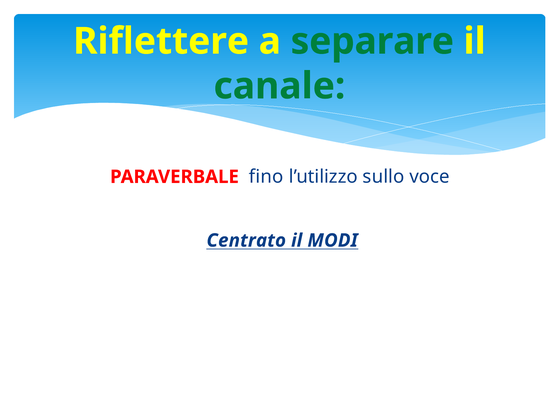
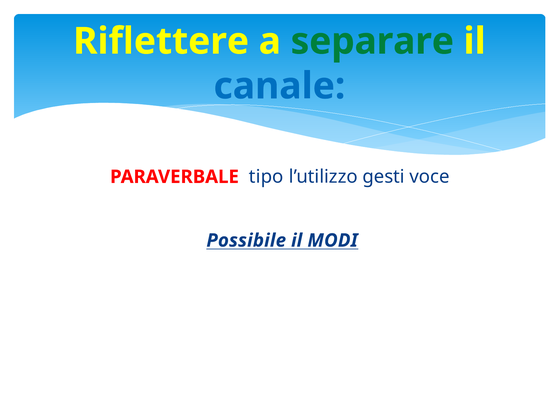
canale colour: green -> blue
fino: fino -> tipo
sullo: sullo -> gesti
Centrato: Centrato -> Possibile
